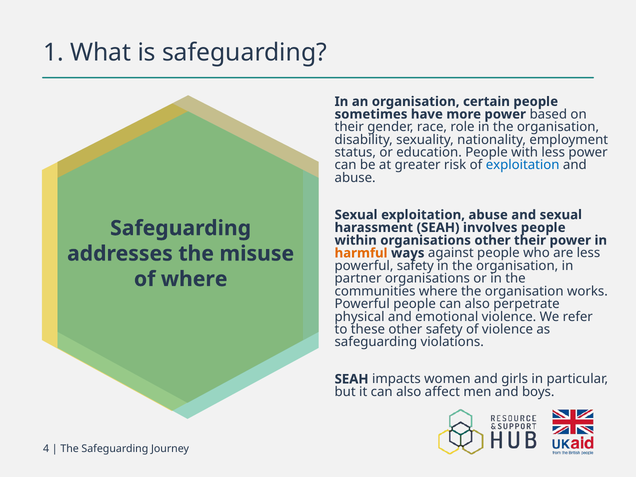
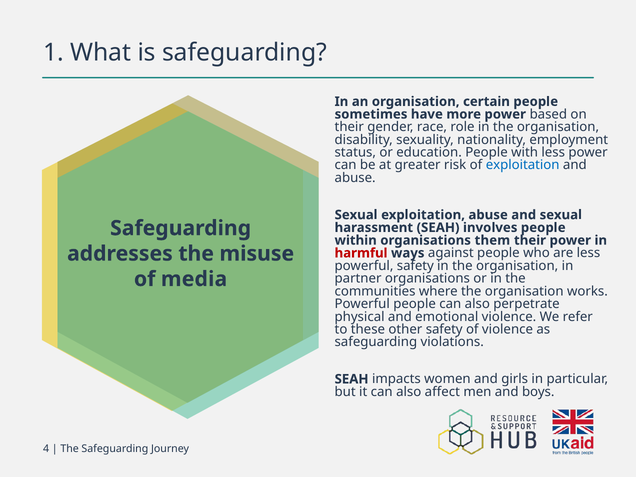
organisations other: other -> them
harmful colour: orange -> red
of where: where -> media
